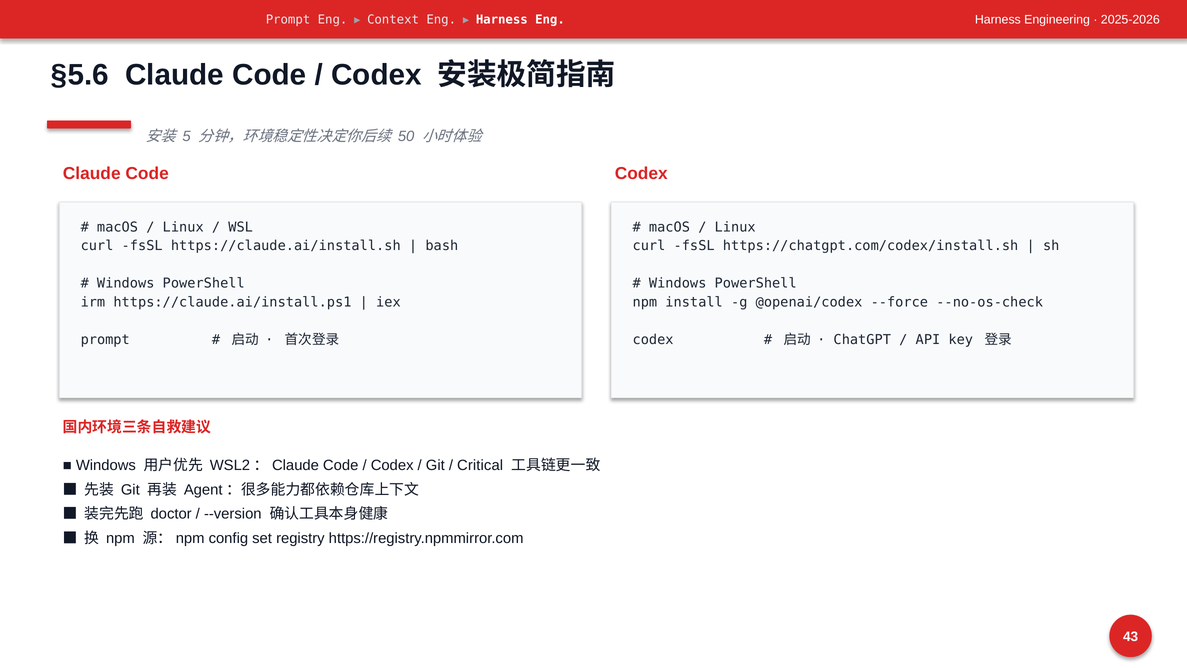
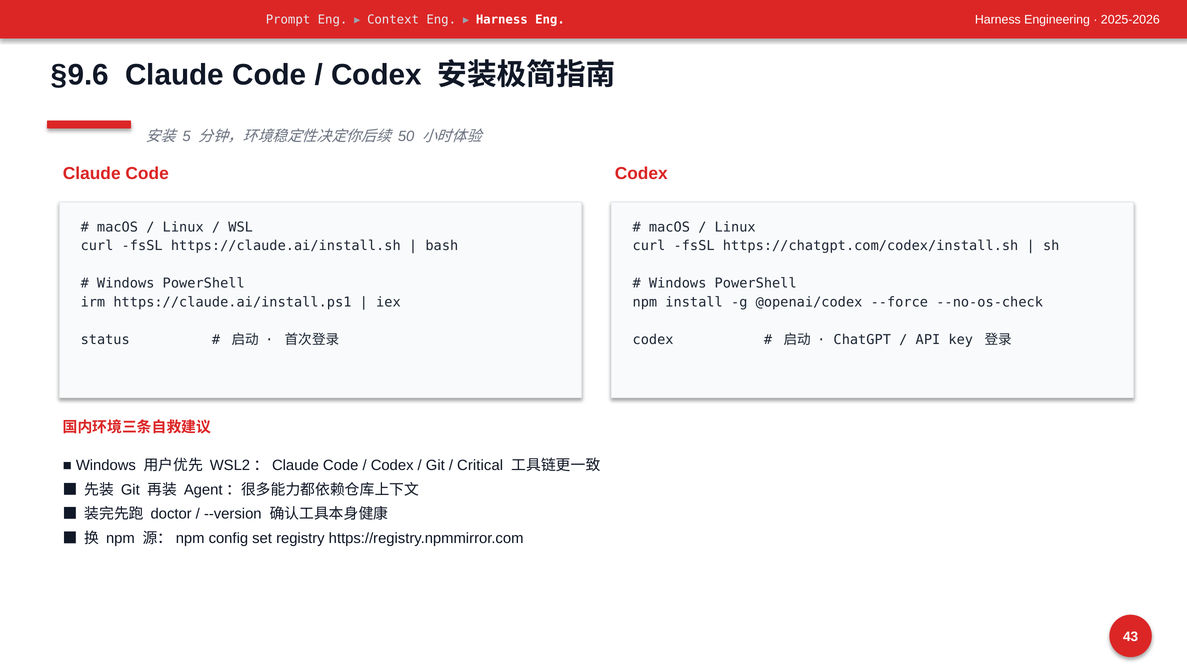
§5.6: §5.6 -> §9.6
prompt at (105, 339): prompt -> status
